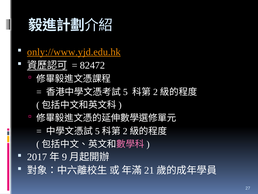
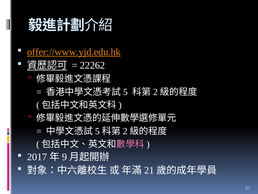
only://www.yjd.edu.hk: only://www.yjd.edu.hk -> offer://www.yjd.edu.hk
82472: 82472 -> 22262
